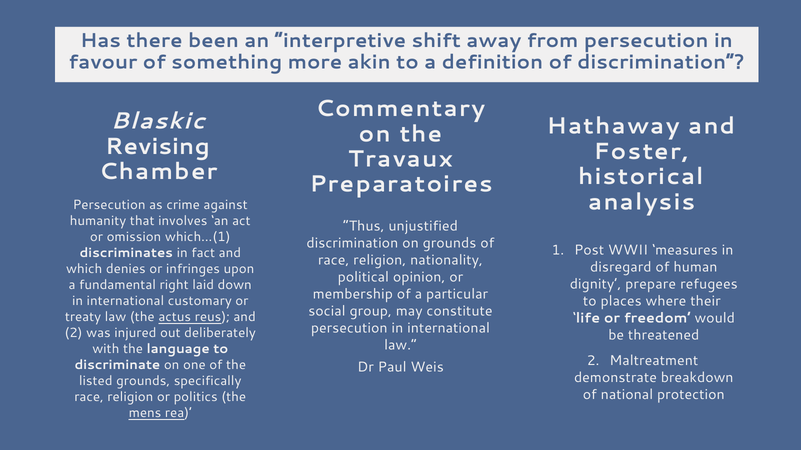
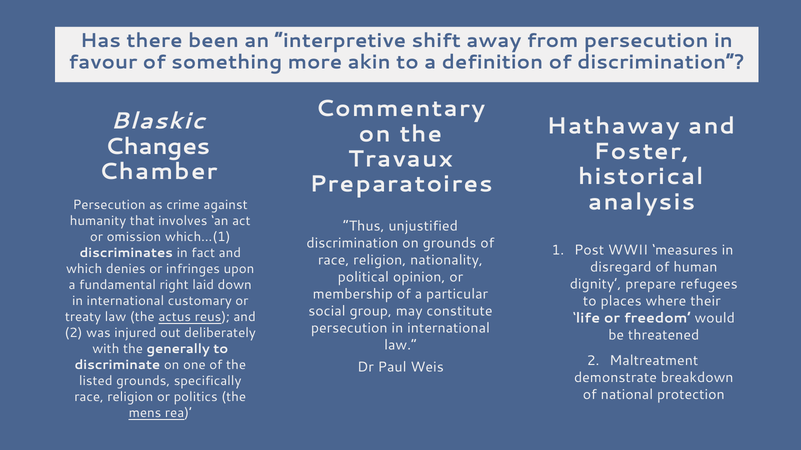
Revising: Revising -> Changes
language: language -> generally
